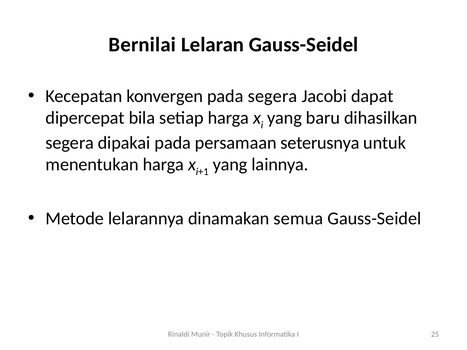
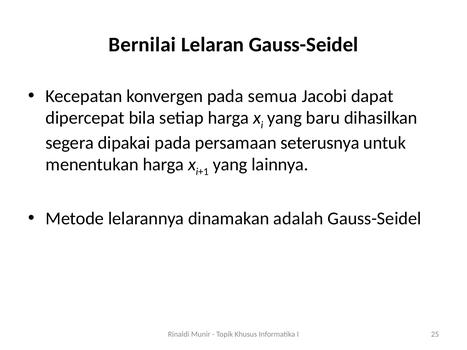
pada segera: segera -> semua
semua: semua -> adalah
